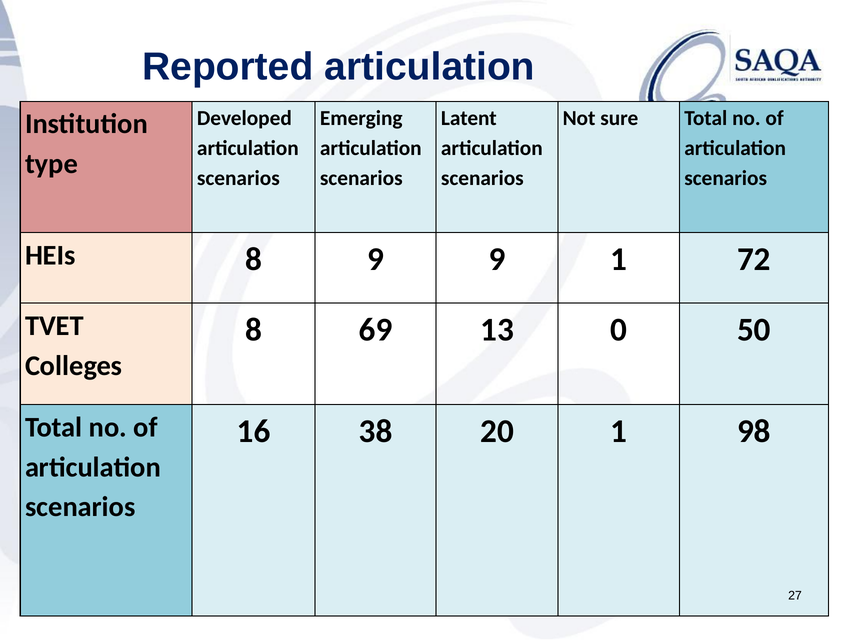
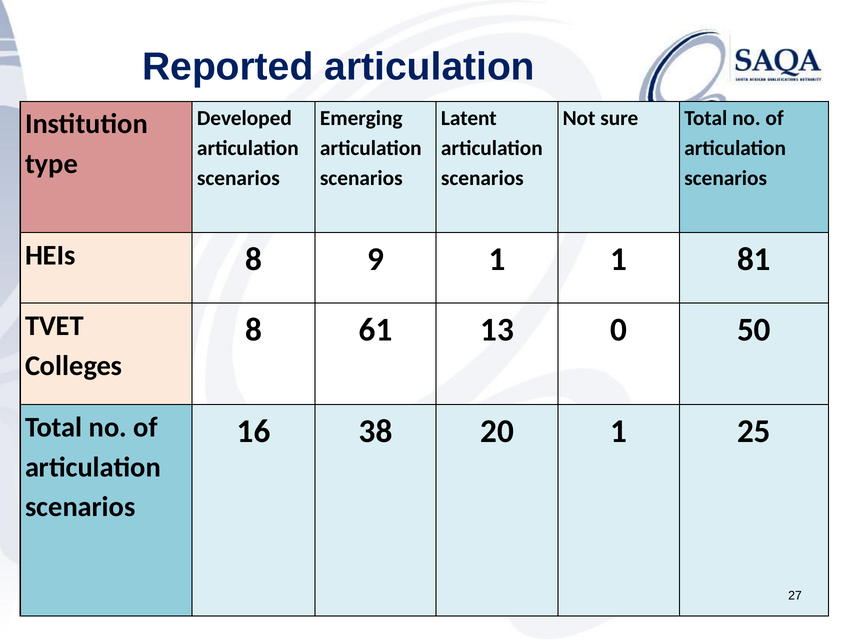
9 9: 9 -> 1
72: 72 -> 81
69: 69 -> 61
98: 98 -> 25
